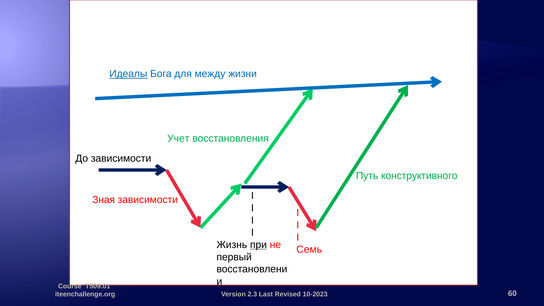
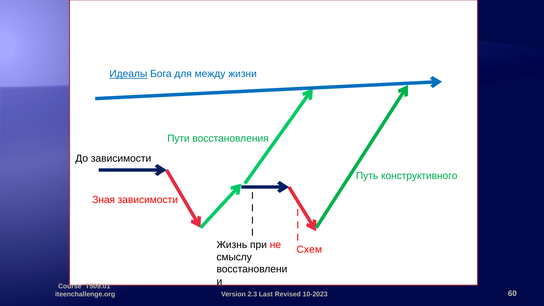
Учет: Учет -> Пути
при underline: present -> none
Семь: Семь -> Схем
первый: первый -> смыслу
